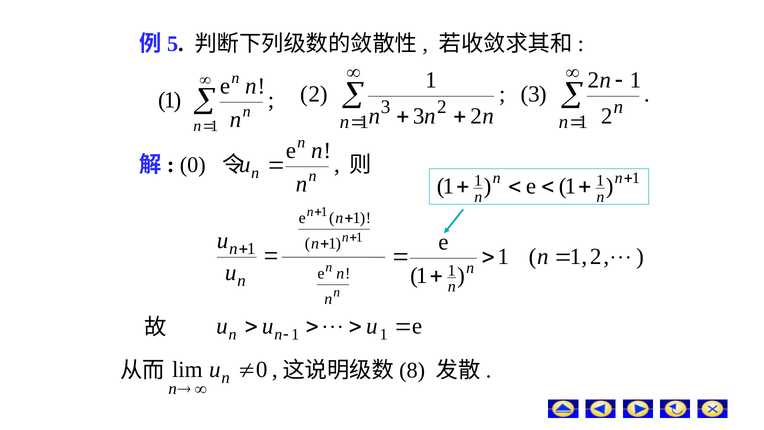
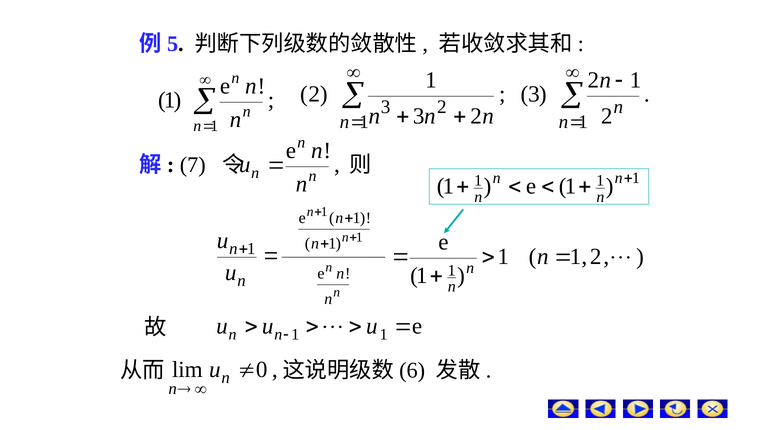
0 at (193, 165): 0 -> 7
8: 8 -> 6
